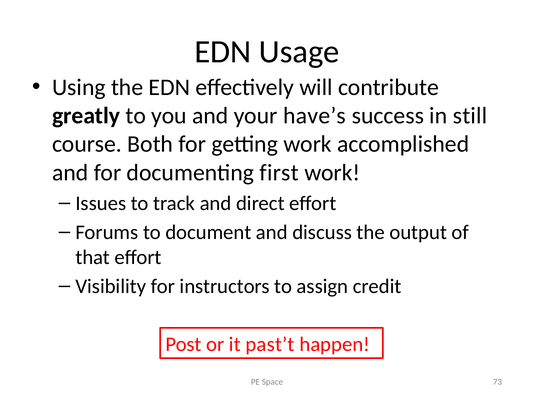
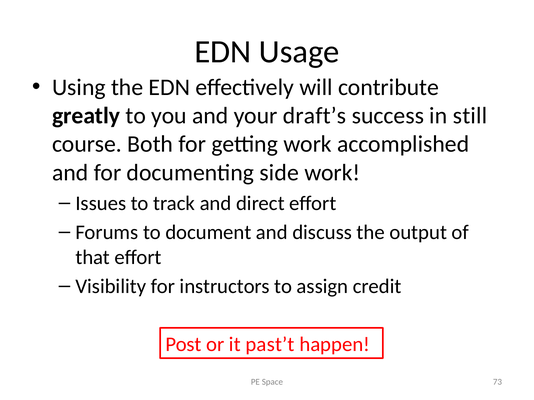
have’s: have’s -> draft’s
first: first -> side
